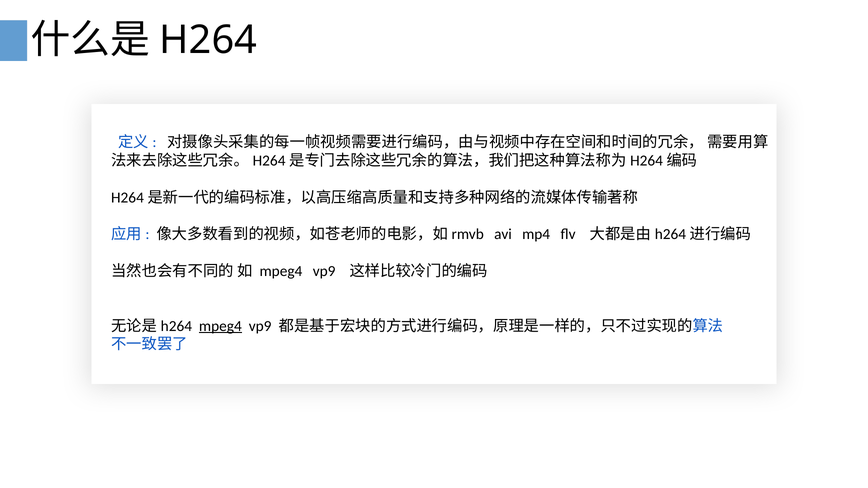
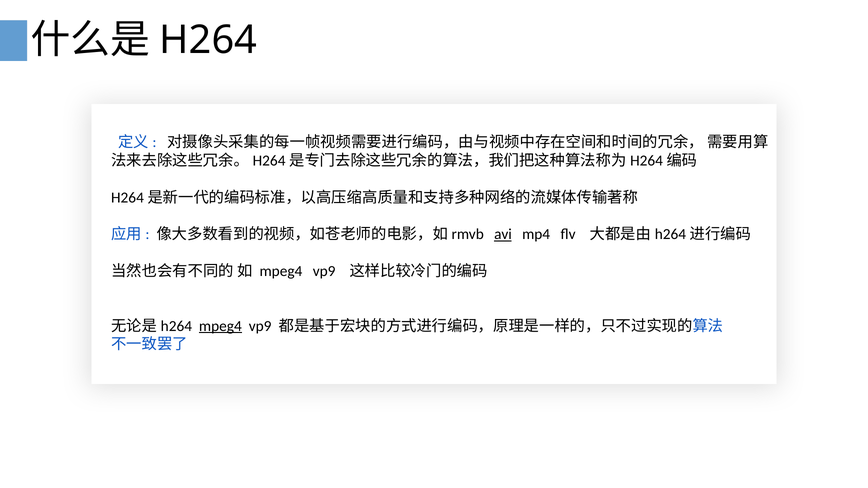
avi underline: none -> present
